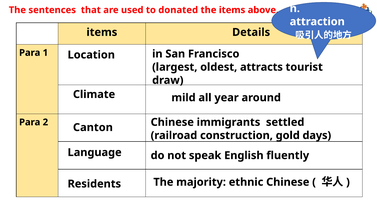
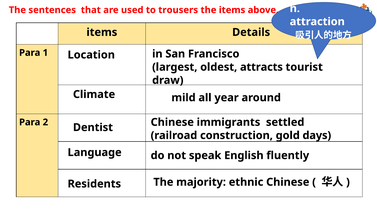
donated: donated -> trousers
Canton: Canton -> Dentist
